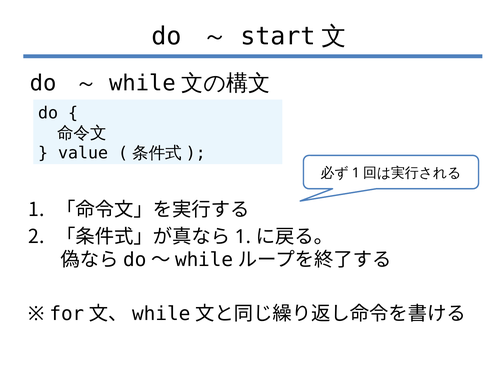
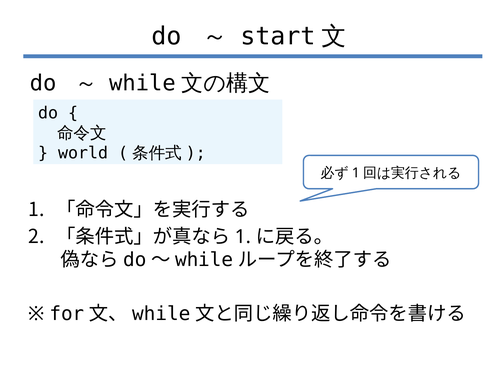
value: value -> world
